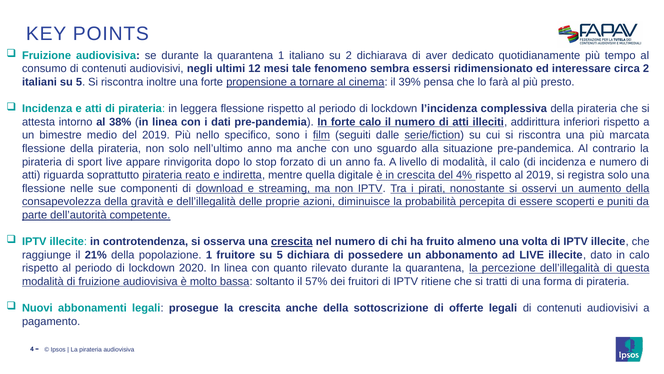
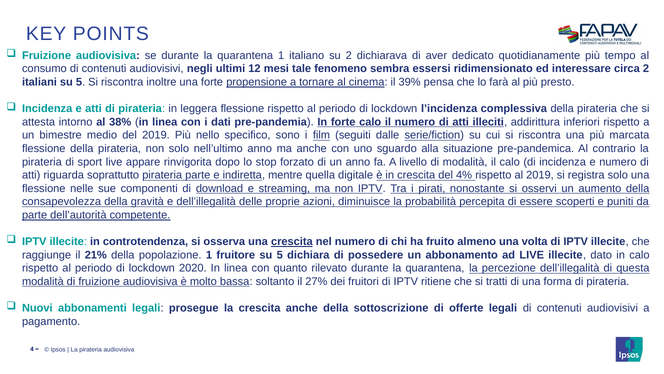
pirateria reato: reato -> parte
57%: 57% -> 27%
